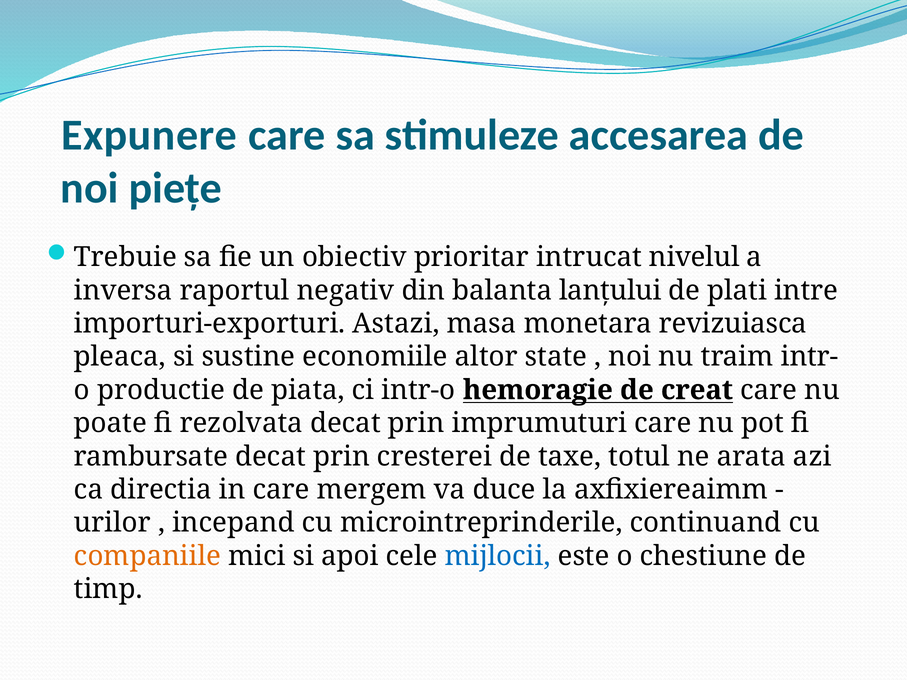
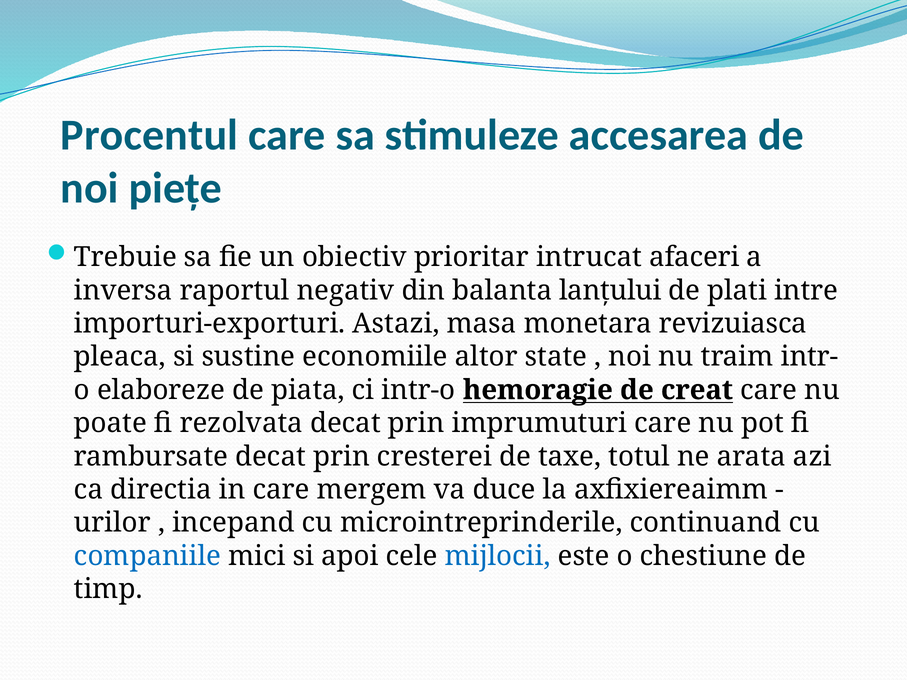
Expunere: Expunere -> Procentul
nivelul: nivelul -> afaceri
productie: productie -> elaboreze
companiile colour: orange -> blue
